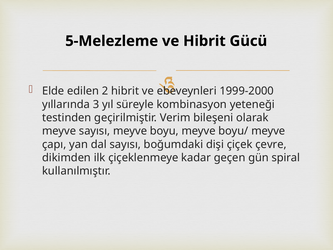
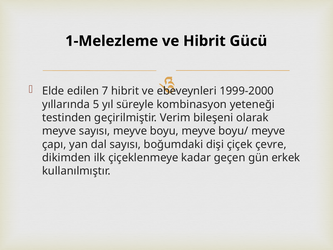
5-Melezleme: 5-Melezleme -> 1-Melezleme
2: 2 -> 7
3: 3 -> 5
spiral: spiral -> erkek
